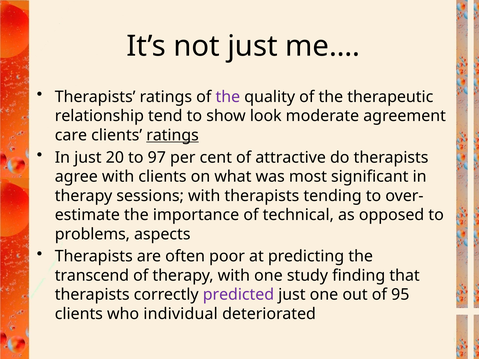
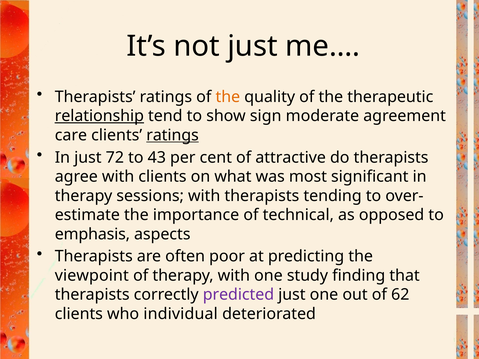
the at (228, 97) colour: purple -> orange
relationship underline: none -> present
look: look -> sign
20: 20 -> 72
97: 97 -> 43
problems: problems -> emphasis
transcend: transcend -> viewpoint
95: 95 -> 62
